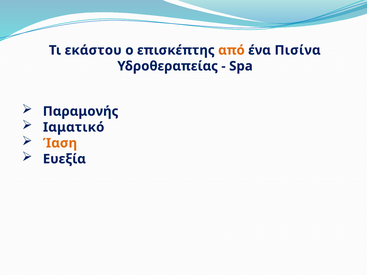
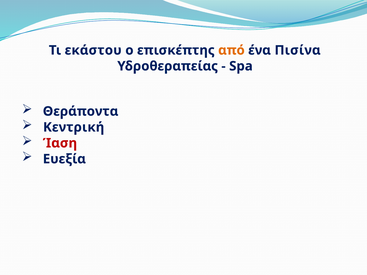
Παραμονής: Παραμονής -> Θεράποντα
Ιαματικό: Ιαματικό -> Κεντρική
Ίαση colour: orange -> red
